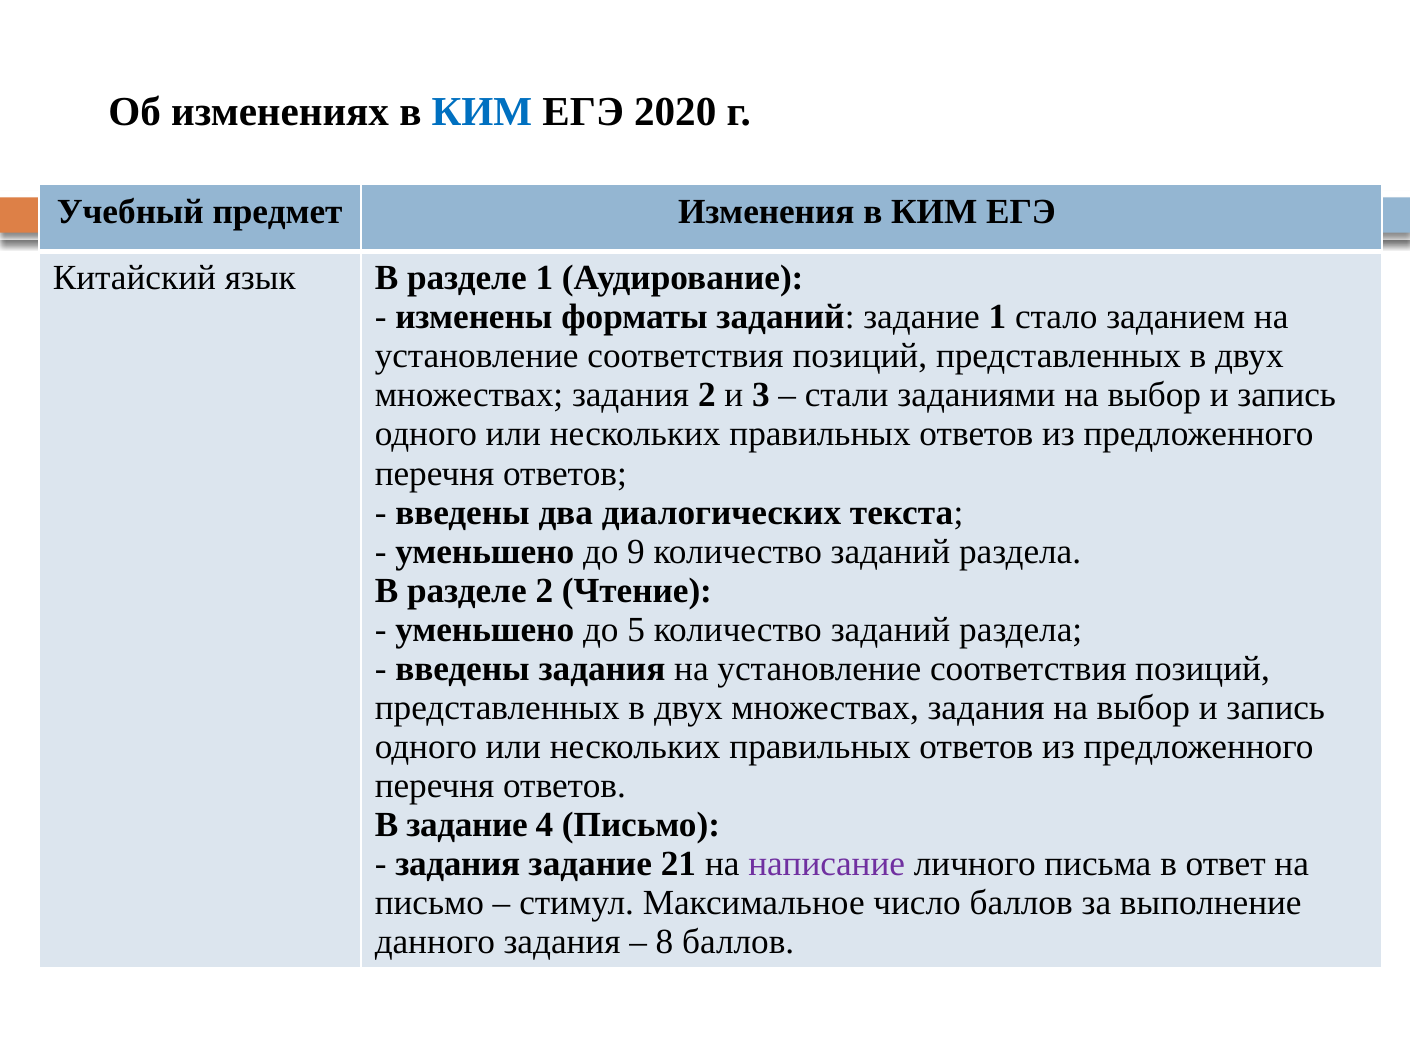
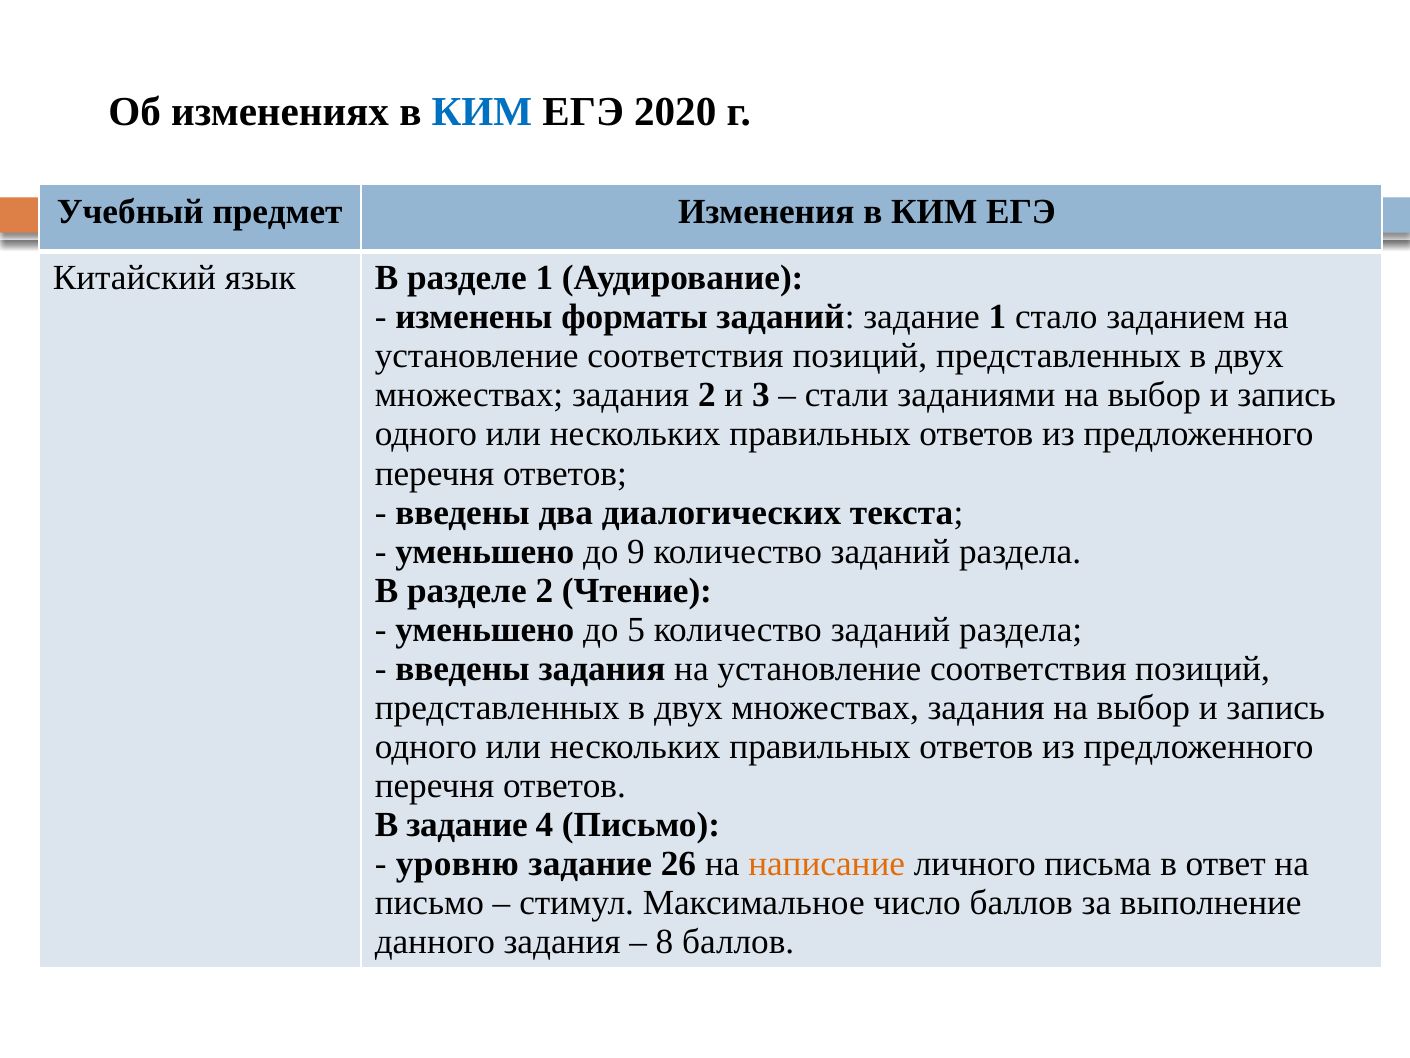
задания at (458, 863): задания -> уровню
21: 21 -> 26
написание colour: purple -> orange
